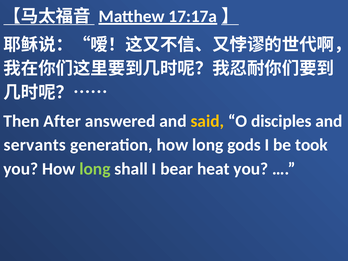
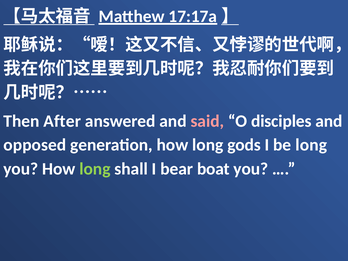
said colour: yellow -> pink
servants: servants -> opposed
be took: took -> long
heat: heat -> boat
